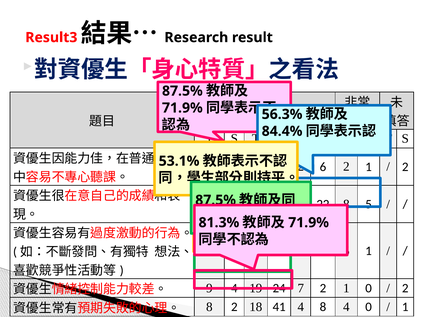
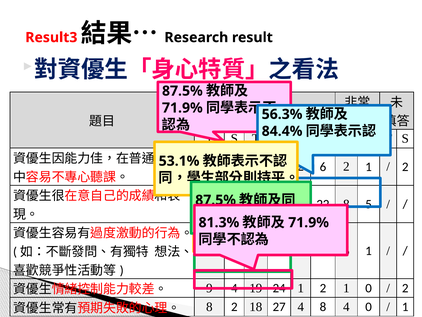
7 at (301, 288): 7 -> 1
41: 41 -> 27
